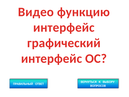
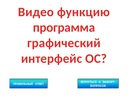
интерфейс at (64, 27): интерфейс -> программа
